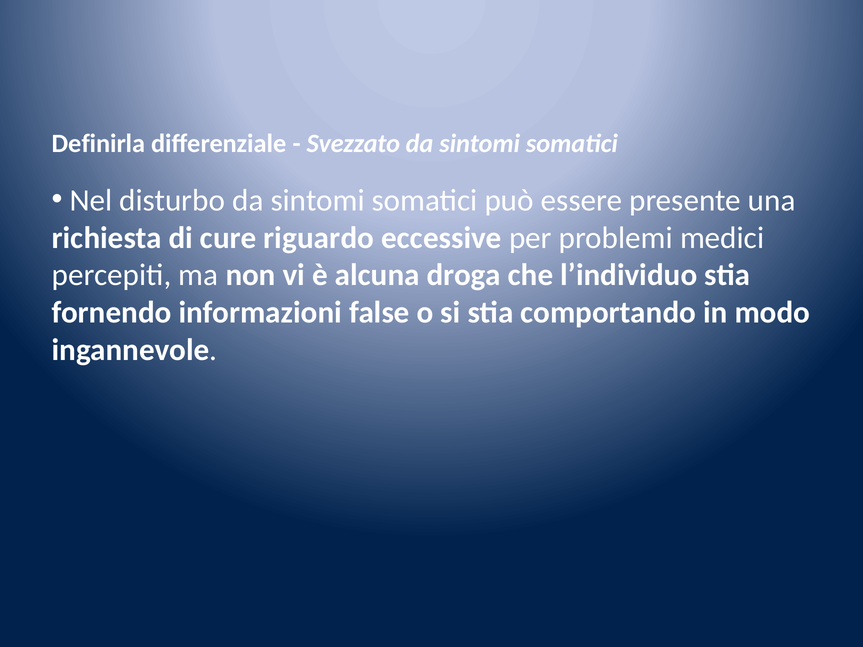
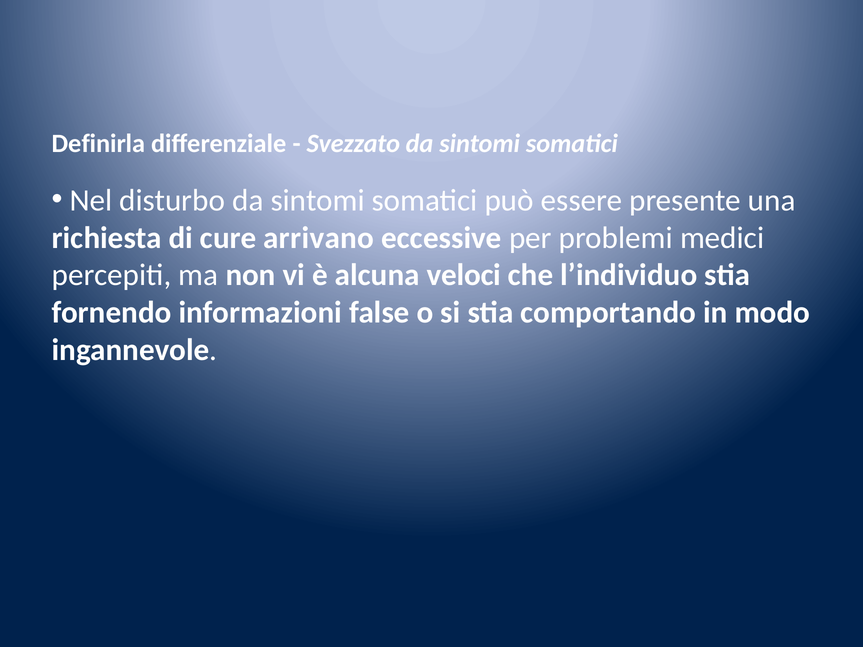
riguardo: riguardo -> arrivano
droga: droga -> veloci
